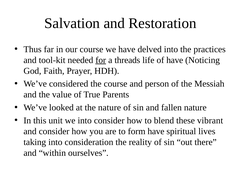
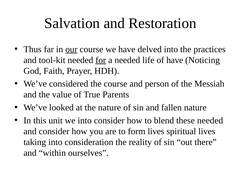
our underline: none -> present
a threads: threads -> needed
these vibrant: vibrant -> needed
form have: have -> lives
